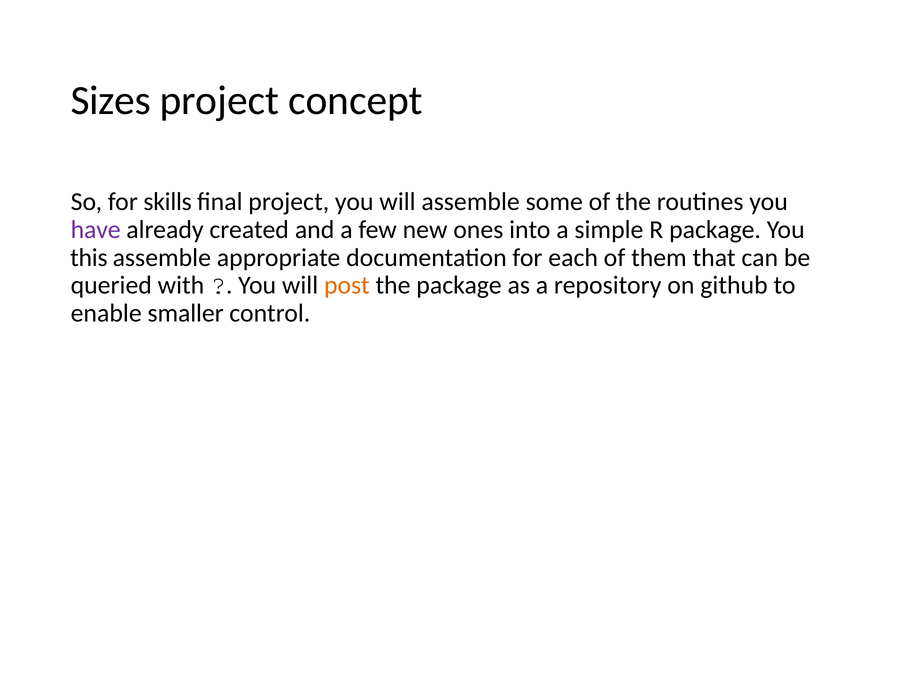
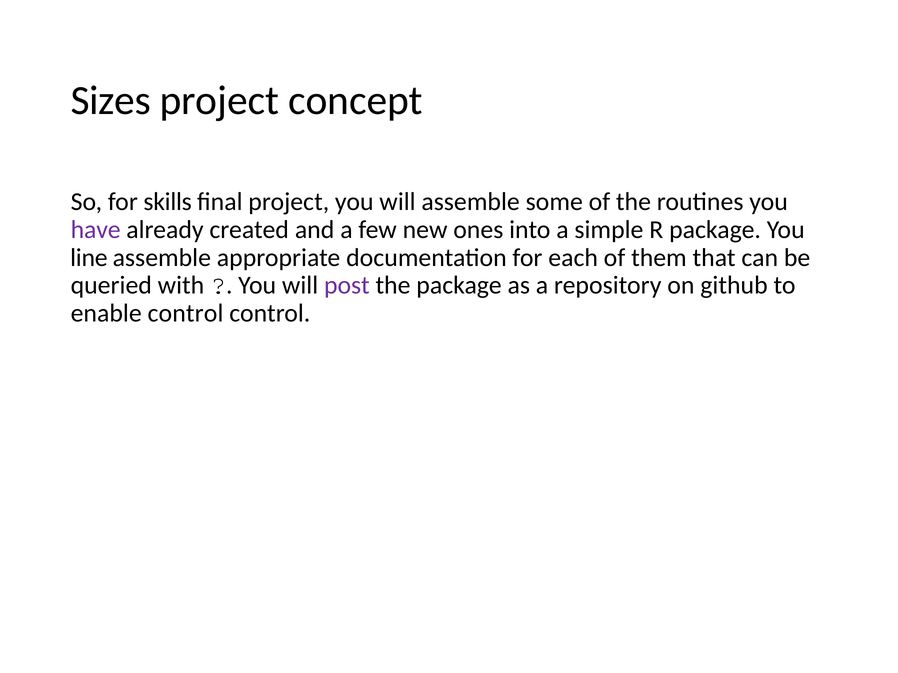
this: this -> line
post colour: orange -> purple
enable smaller: smaller -> control
